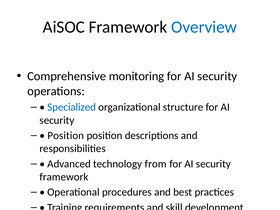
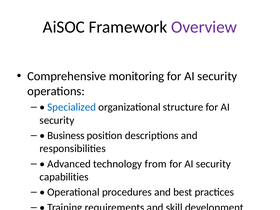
Overview colour: blue -> purple
Position at (66, 136): Position -> Business
framework at (64, 177): framework -> capabilities
